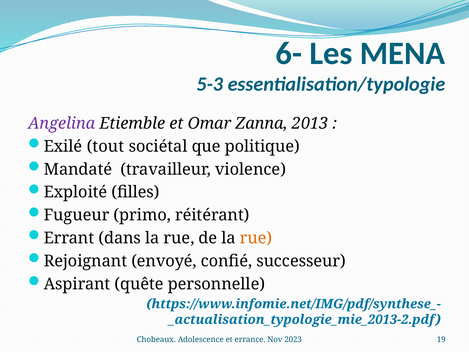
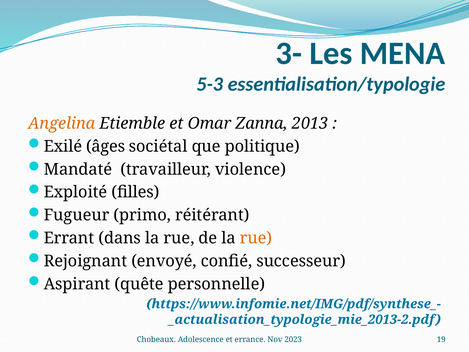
6-: 6- -> 3-
Angelina colour: purple -> orange
tout: tout -> âges
